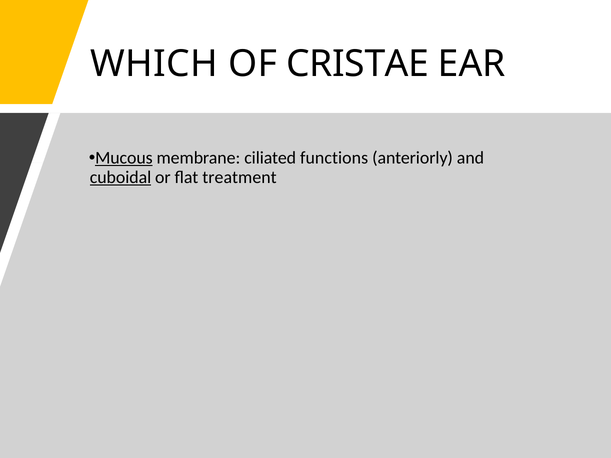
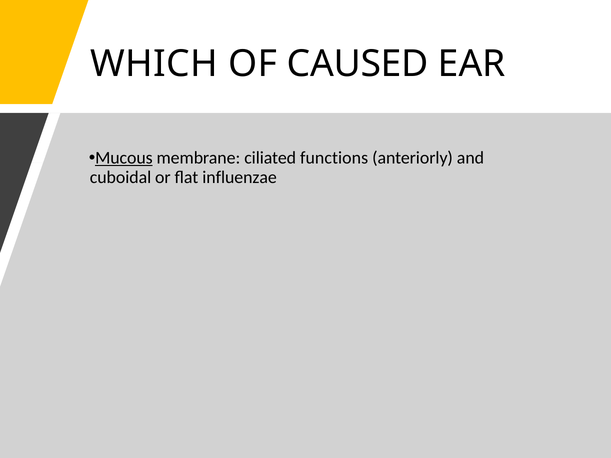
CRISTAE: CRISTAE -> CAUSED
cuboidal underline: present -> none
treatment: treatment -> influenzae
